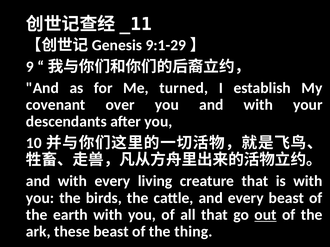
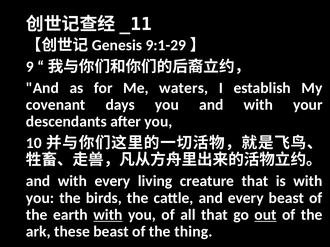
turned: turned -> waters
over: over -> days
with at (108, 215) underline: none -> present
